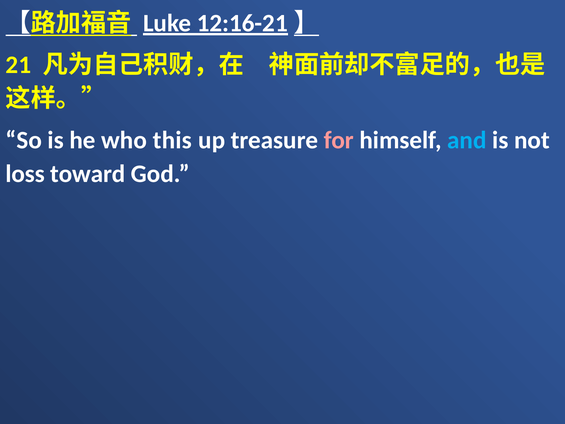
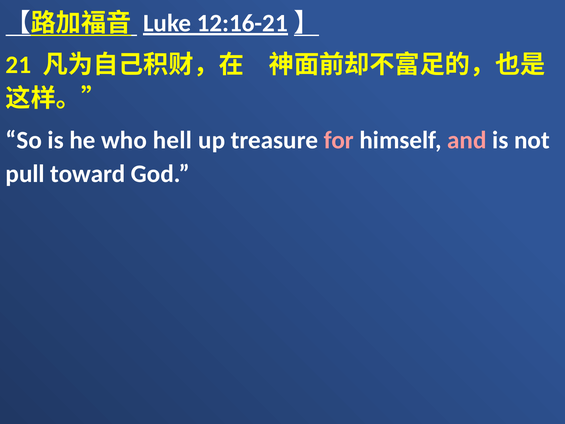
this: this -> hell
and colour: light blue -> pink
loss: loss -> pull
